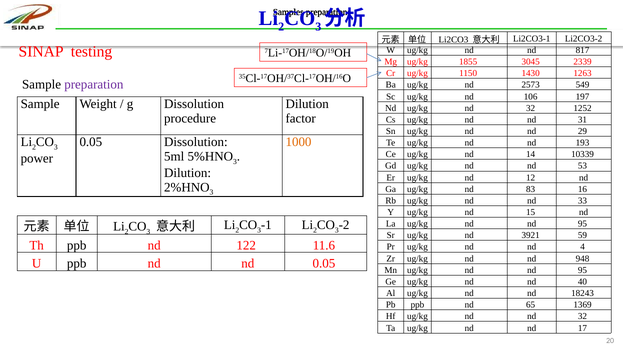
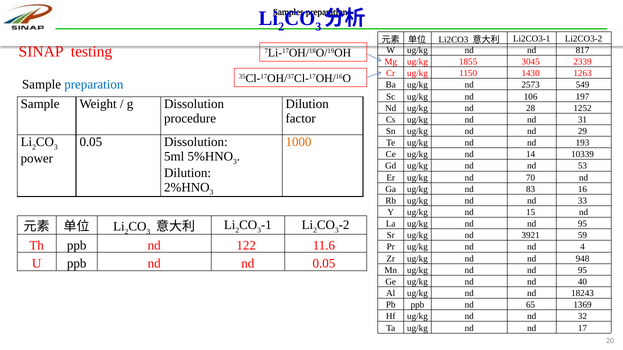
preparation at (94, 85) colour: purple -> blue
ug/kg nd 32: 32 -> 28
12: 12 -> 70
